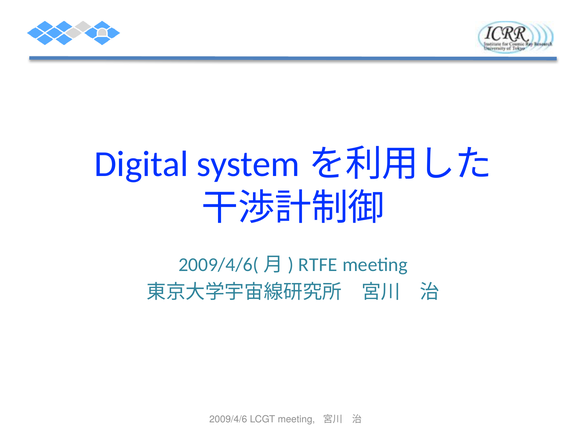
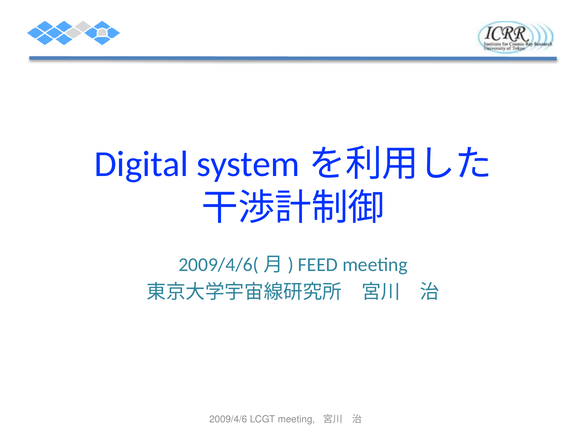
RTFE: RTFE -> FEED
